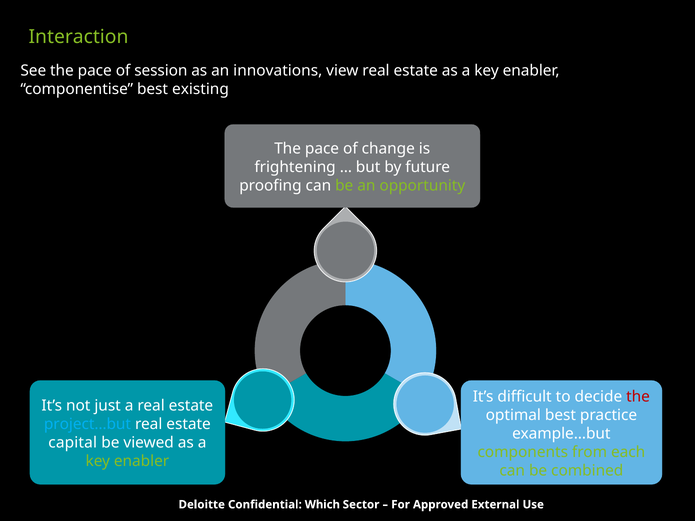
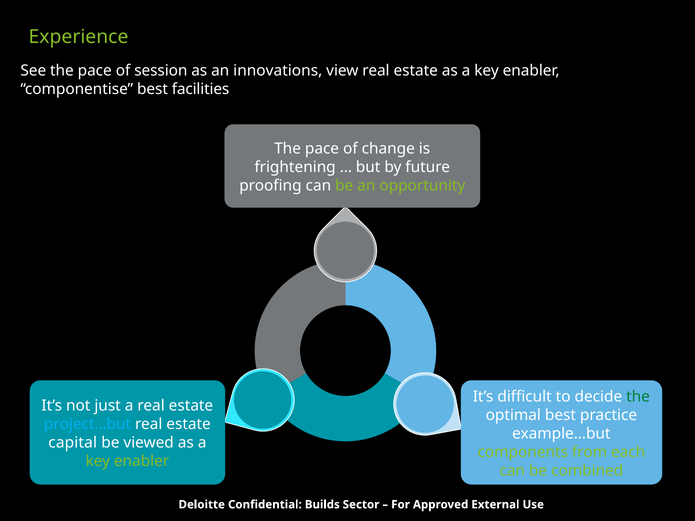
Interaction: Interaction -> Experience
existing: existing -> facilities
the at (638, 397) colour: red -> green
Which: Which -> Builds
